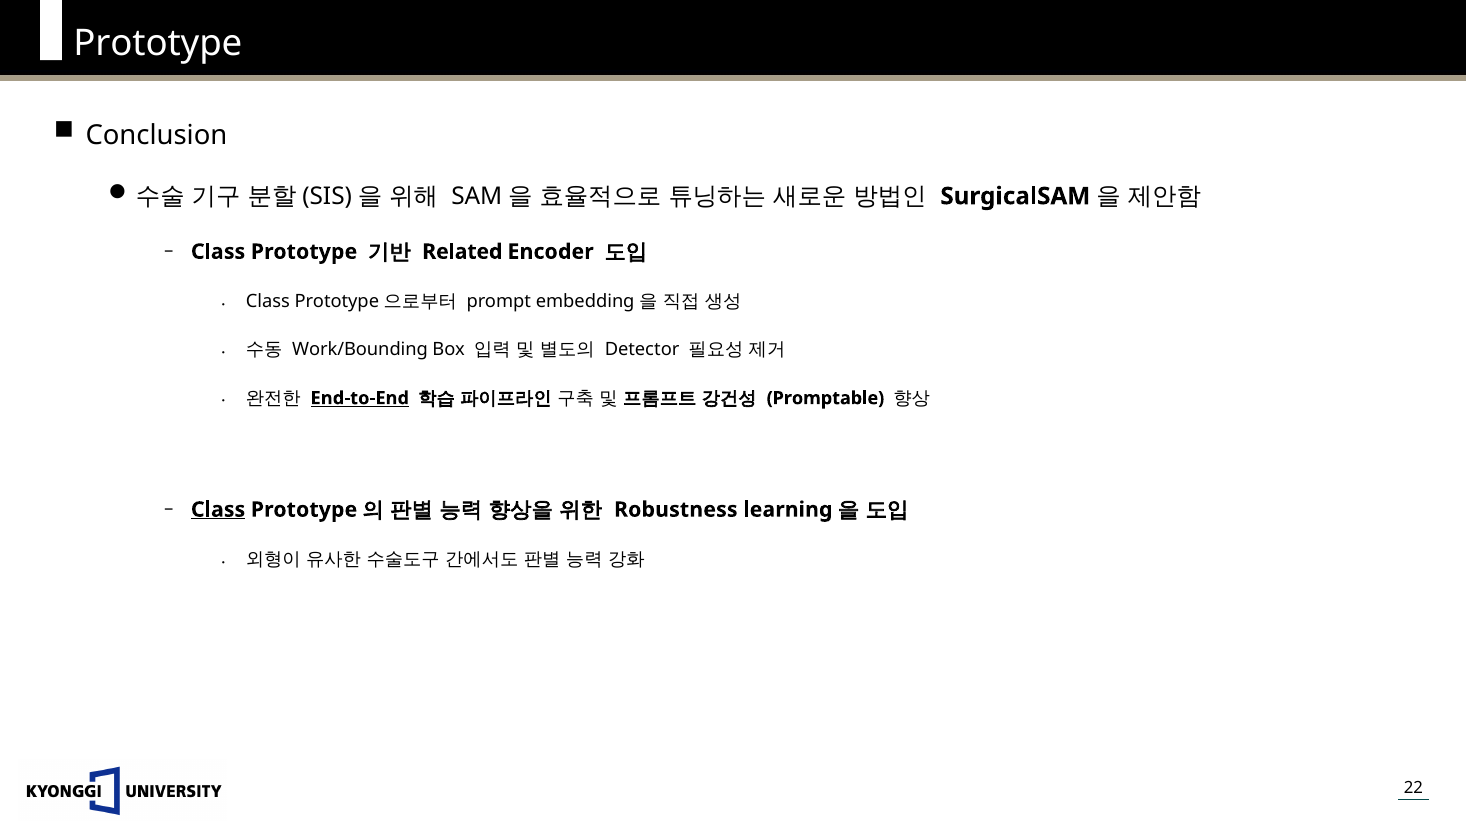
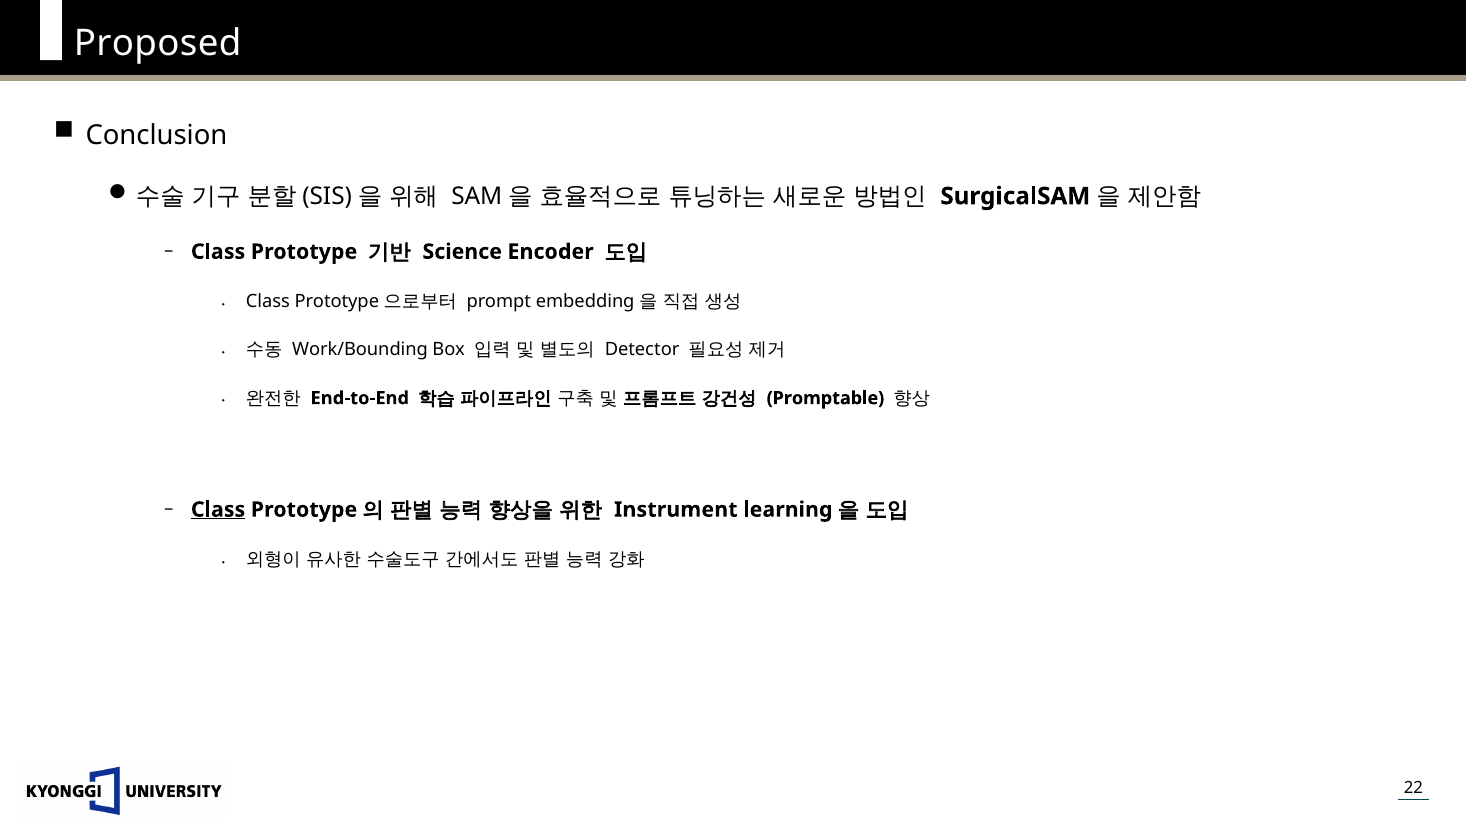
Prototype at (158, 44): Prototype -> Proposed
Related: Related -> Science
End-to-End underline: present -> none
Robustness: Robustness -> Instrument
